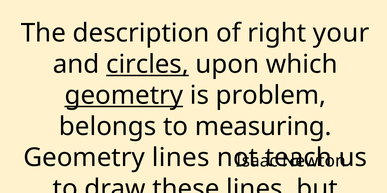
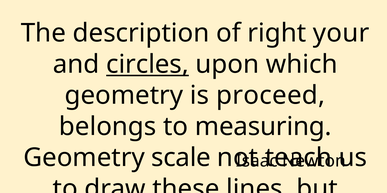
geometry at (124, 96) underline: present -> none
problem: problem -> proceed
Geometry lines: lines -> scale
